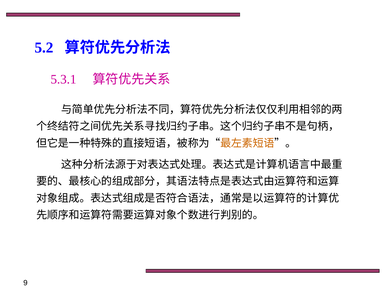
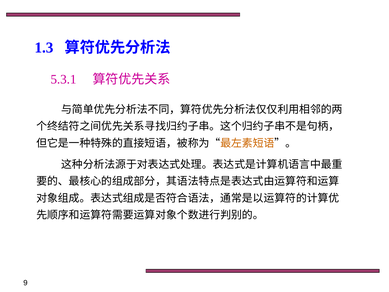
5.2: 5.2 -> 1.3
